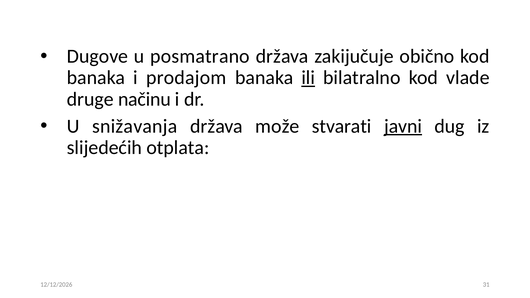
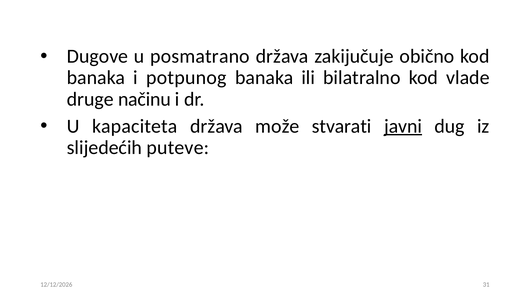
prodajom: prodajom -> potpunog
ili underline: present -> none
snižavanja: snižavanja -> kapaciteta
otplata: otplata -> puteve
